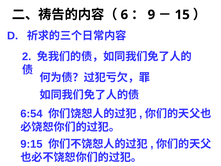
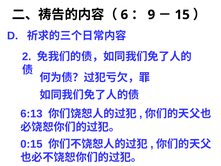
6:54: 6:54 -> 6:13
9:15: 9:15 -> 0:15
